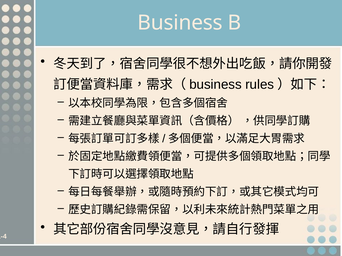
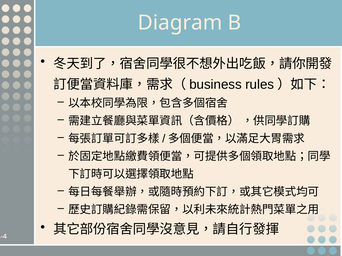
Business at (180, 23): Business -> Diagram
